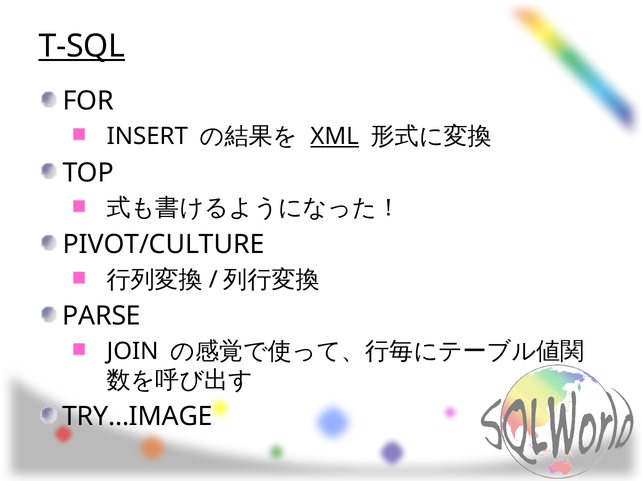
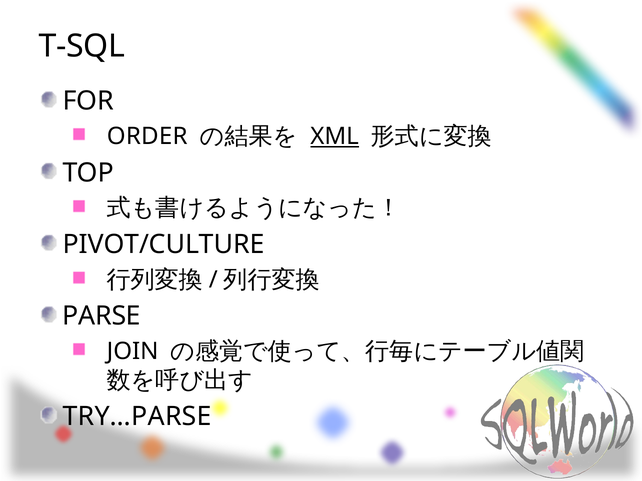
T-SQL underline: present -> none
INSERT: INSERT -> ORDER
TRY…IMAGE: TRY…IMAGE -> TRY…PARSE
